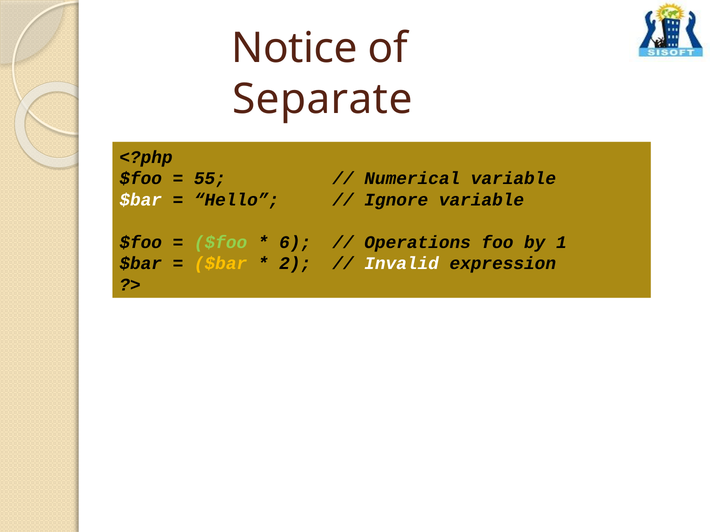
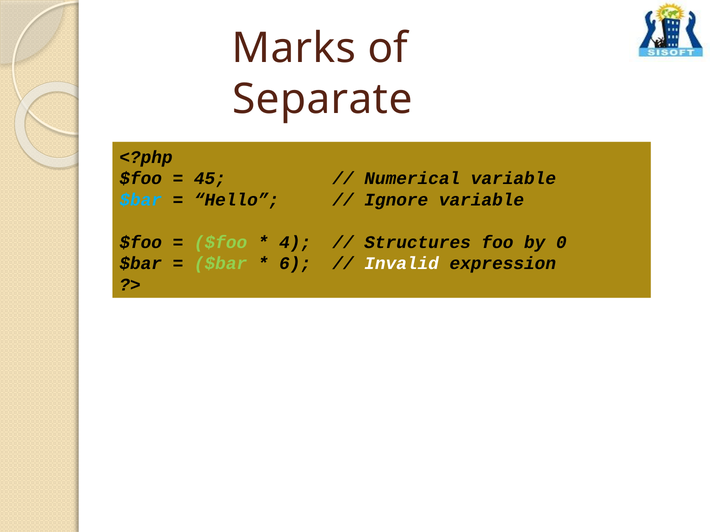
Notice: Notice -> Marks
55: 55 -> 45
$bar at (141, 200) colour: white -> light blue
6: 6 -> 4
Operations: Operations -> Structures
1: 1 -> 0
$bar at (221, 264) colour: yellow -> light green
2: 2 -> 6
